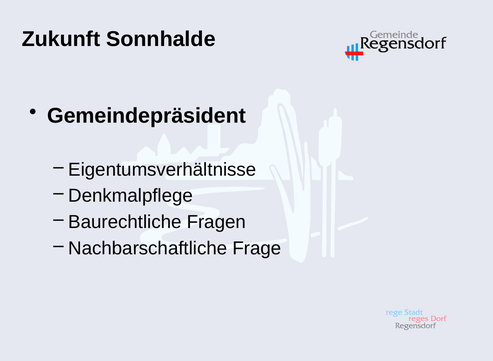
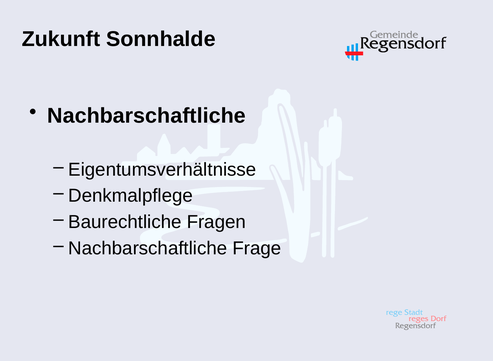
Gemeindepräsident at (147, 116): Gemeindepräsident -> Nachbarschaftliche
